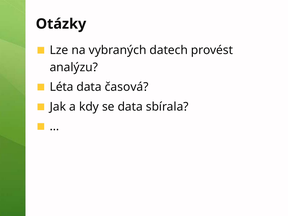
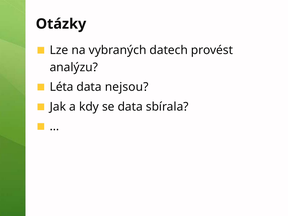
časová: časová -> nejsou
